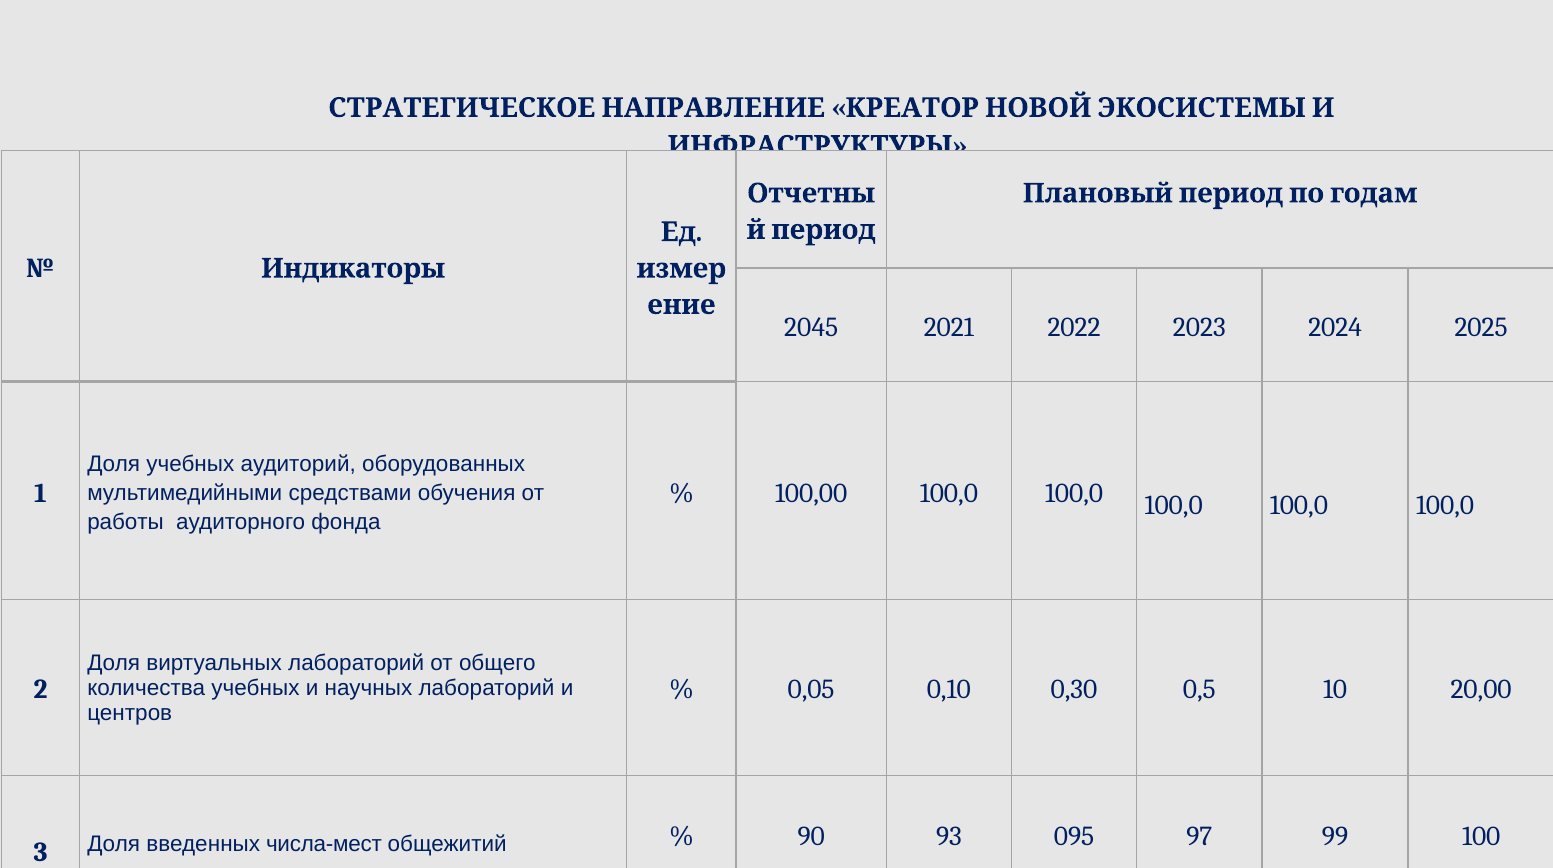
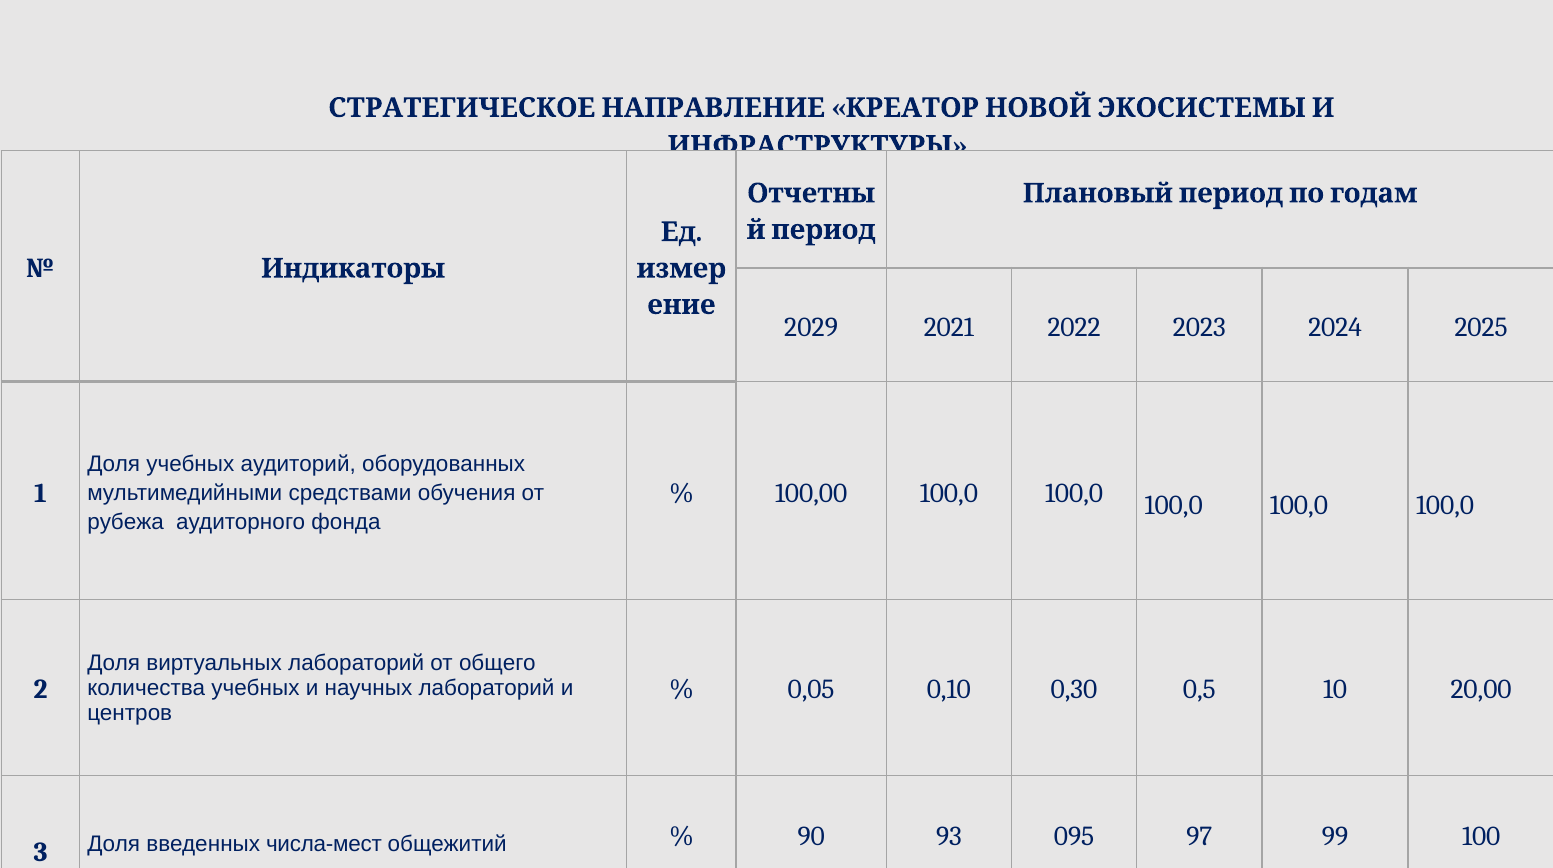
2045: 2045 -> 2029
работы: работы -> рубежа
